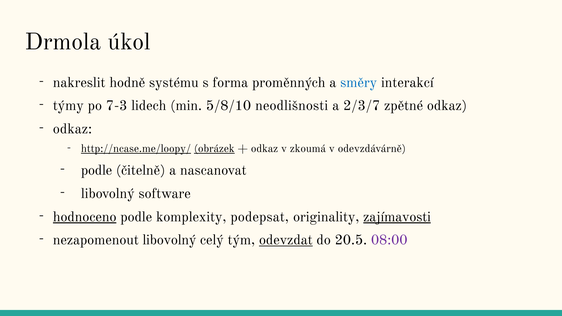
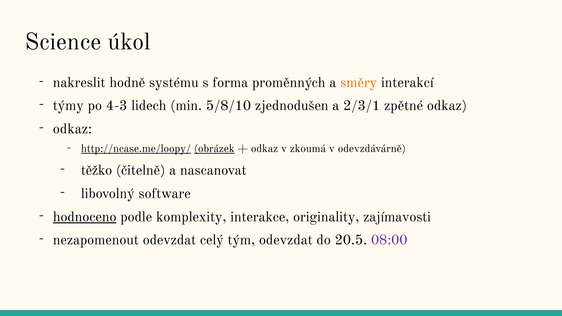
Drmola: Drmola -> Science
směry colour: blue -> orange
7-3: 7-3 -> 4-3
neodlišnosti: neodlišnosti -> zjednodušen
2/3/7: 2/3/7 -> 2/3/1
podle at (97, 170): podle -> těžko
podepsat: podepsat -> interakce
zajímavosti underline: present -> none
nezapomenout libovolný: libovolný -> odevzdat
odevzdat at (286, 240) underline: present -> none
